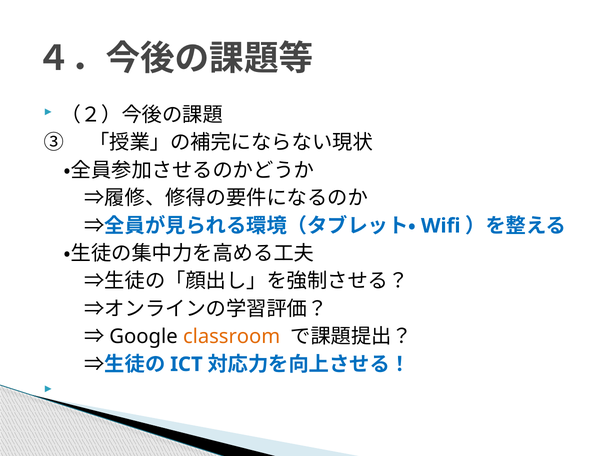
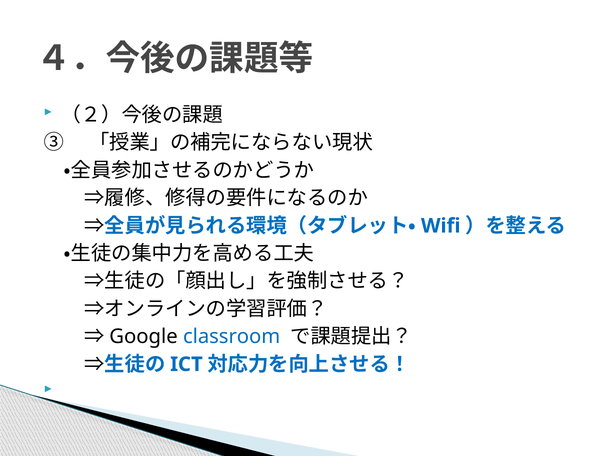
classroom colour: orange -> blue
